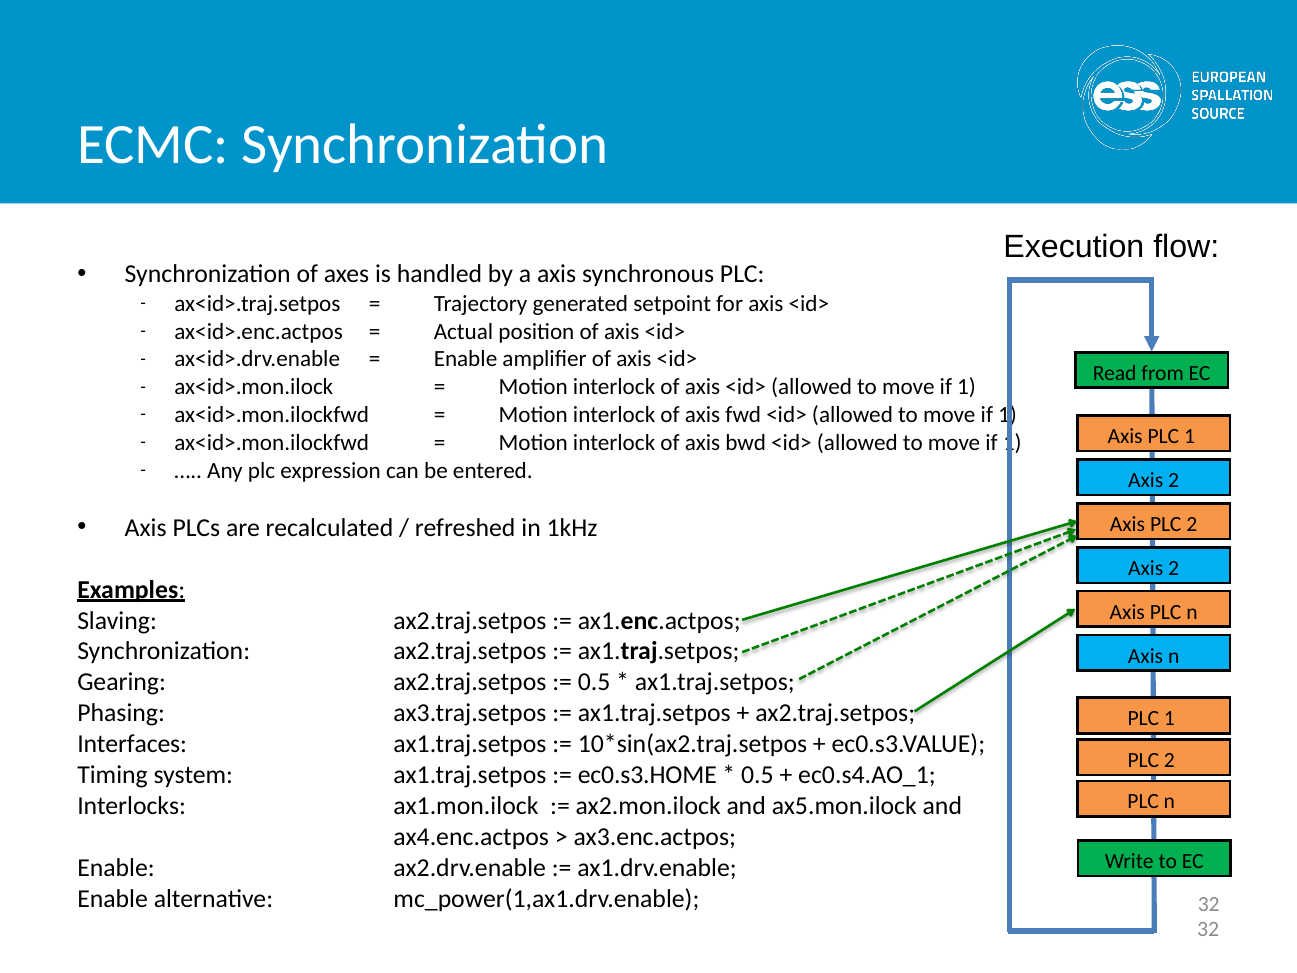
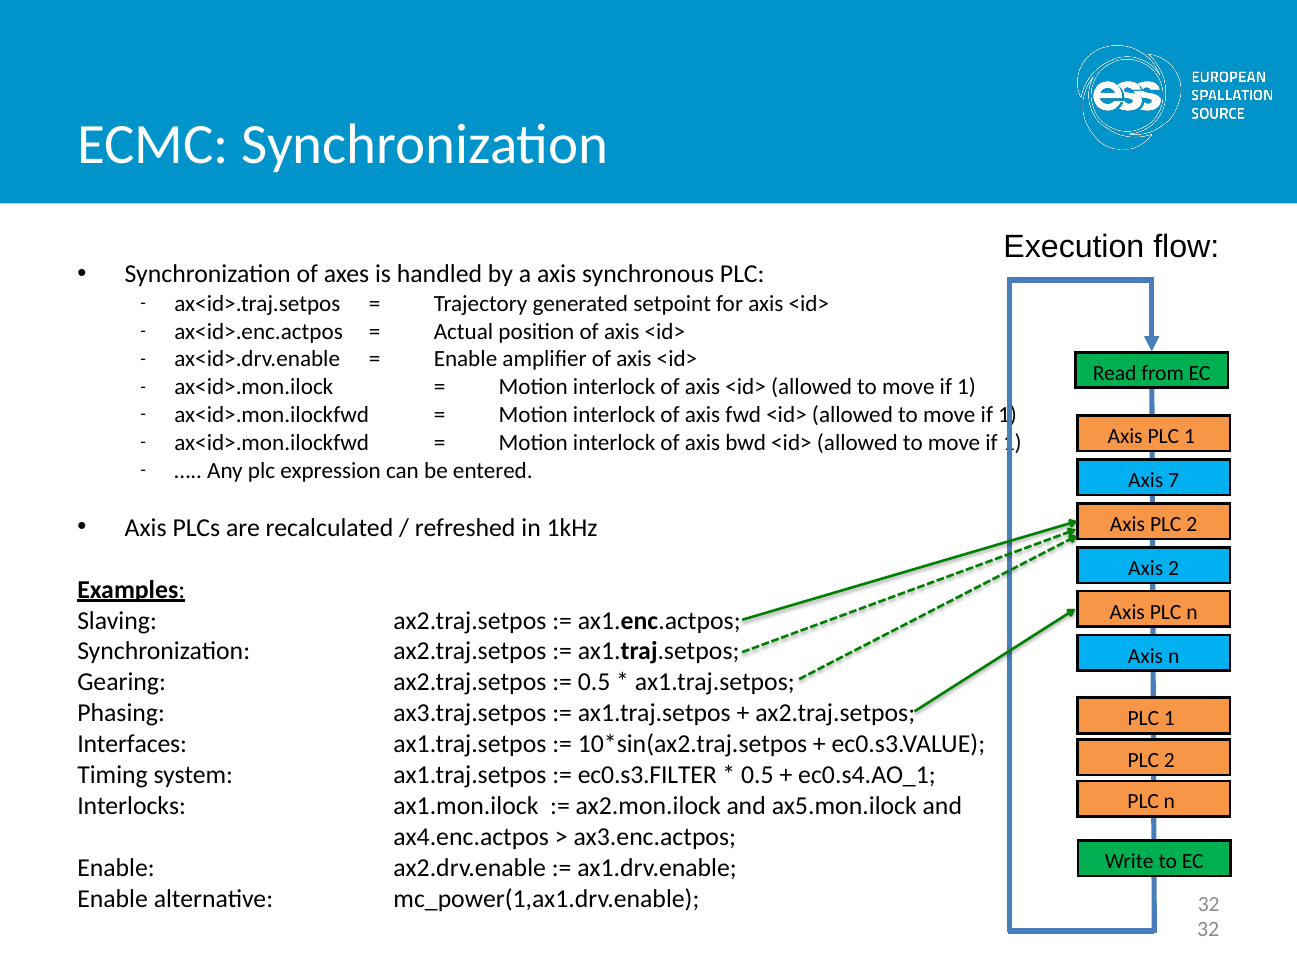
2 at (1174, 480): 2 -> 7
ec0.s3.HOME: ec0.s3.HOME -> ec0.s3.FILTER
